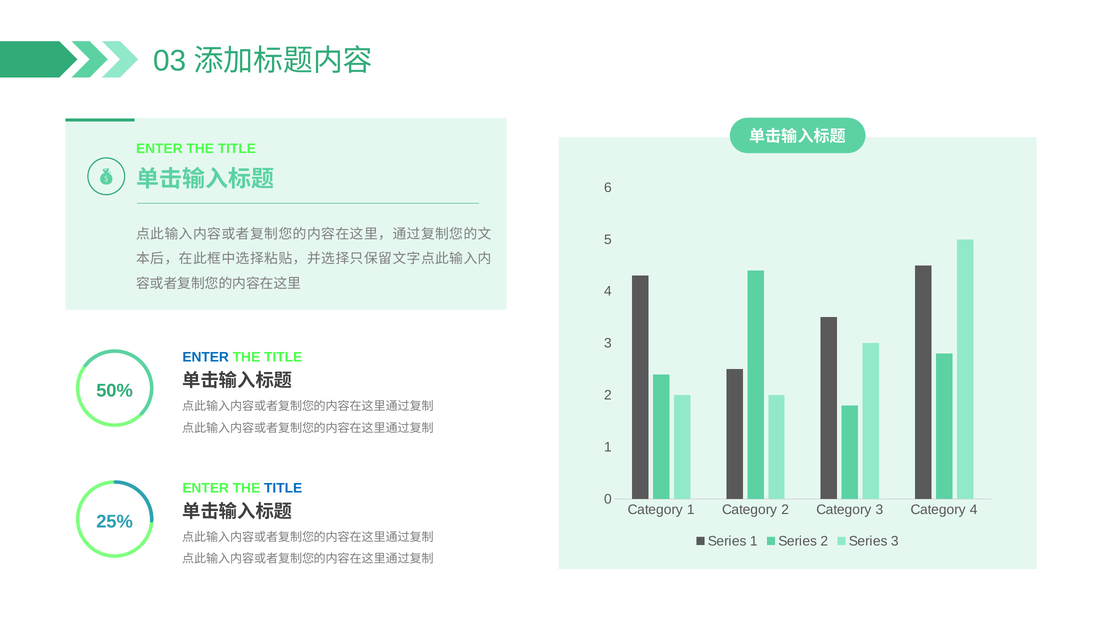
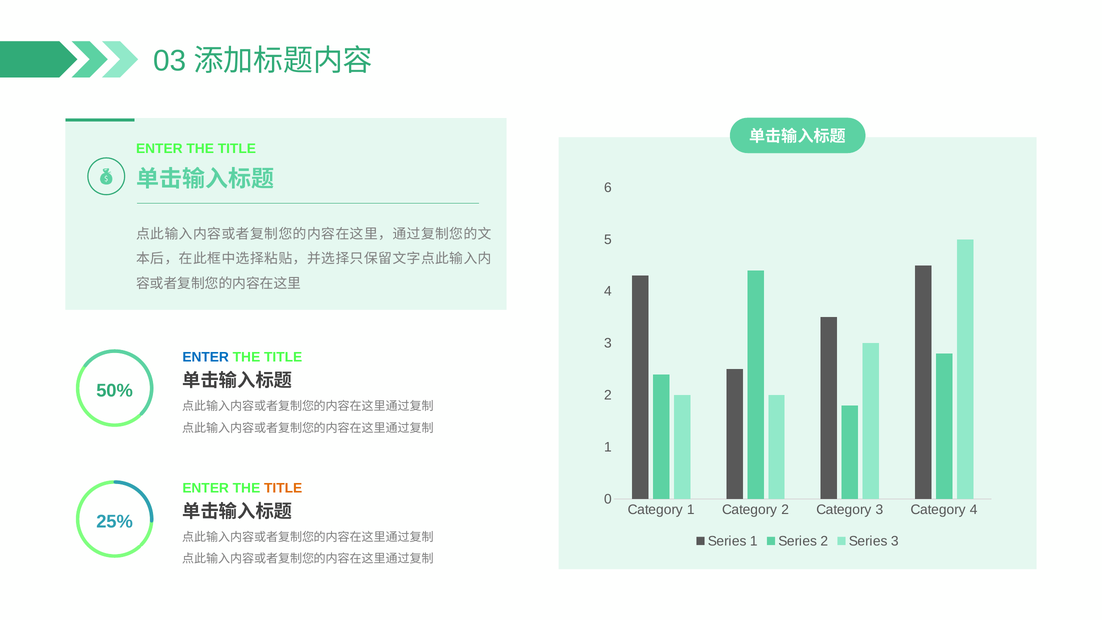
TITLE at (283, 488) colour: blue -> orange
